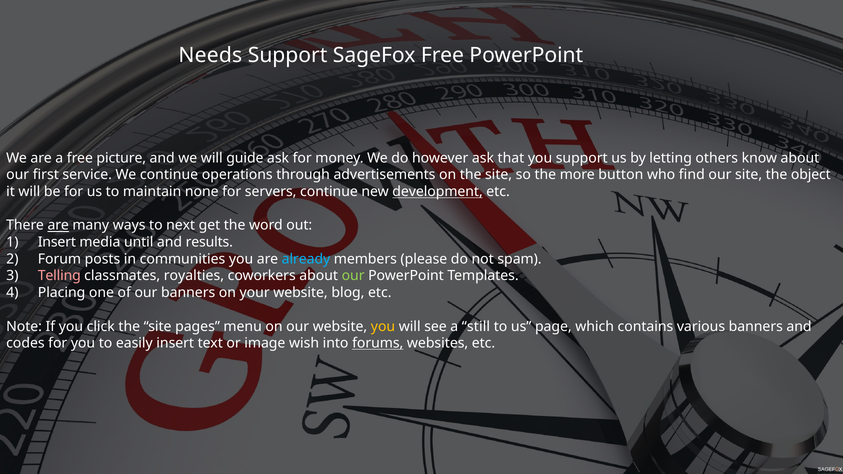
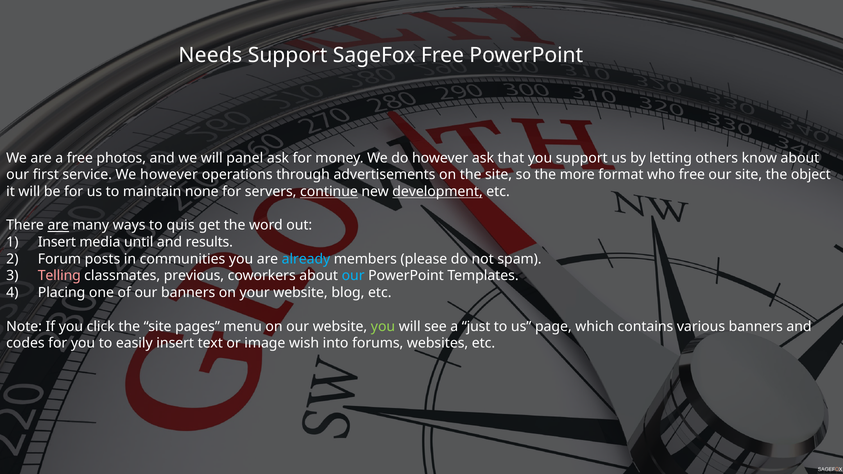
picture: picture -> photos
guide: guide -> panel
We continue: continue -> however
button: button -> format
who find: find -> free
continue at (329, 192) underline: none -> present
next: next -> quis
royalties: royalties -> previous
our at (353, 276) colour: light green -> light blue
you at (383, 327) colour: yellow -> light green
still: still -> just
forums underline: present -> none
